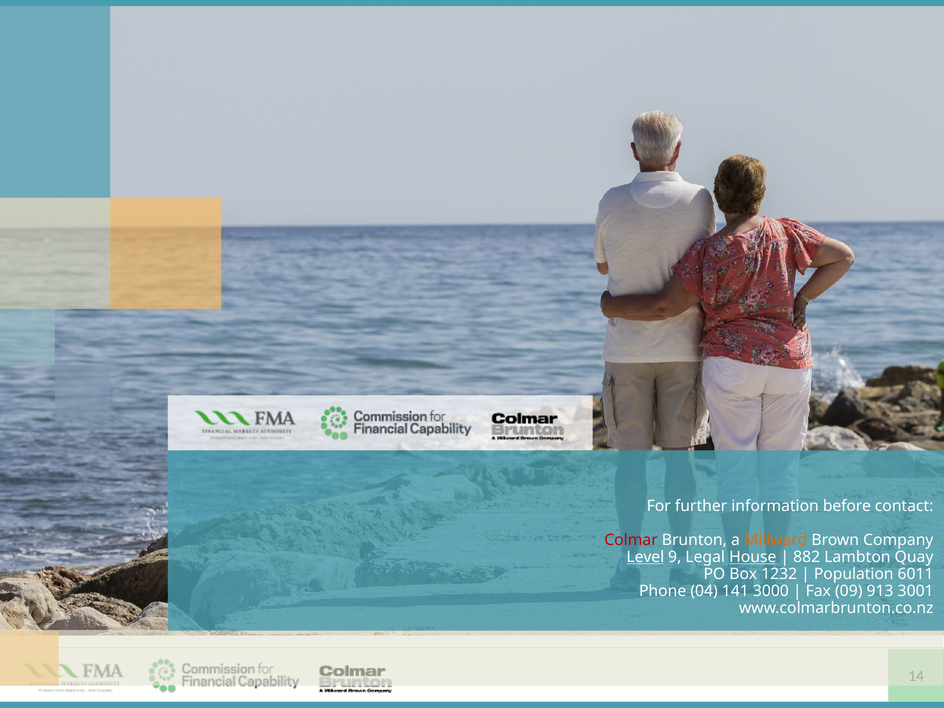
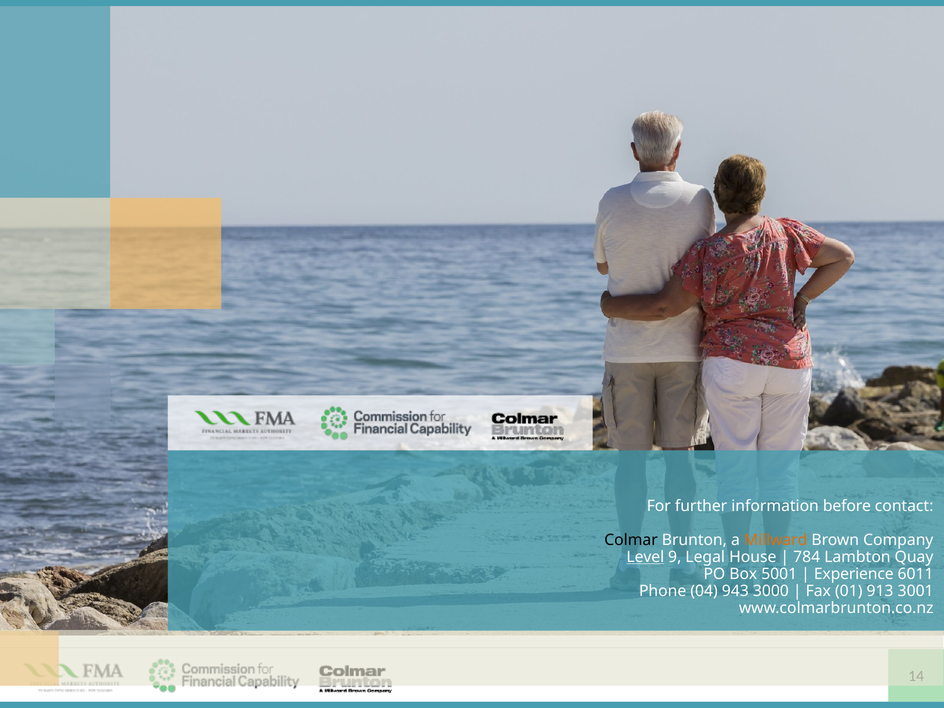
Colmar colour: red -> black
House underline: present -> none
882: 882 -> 784
1232: 1232 -> 5001
Population: Population -> Experience
141: 141 -> 943
09: 09 -> 01
